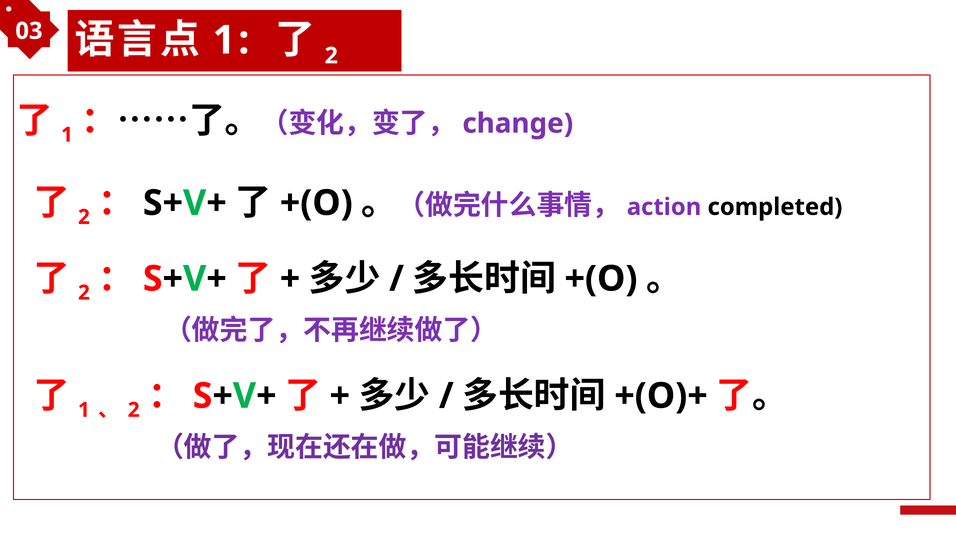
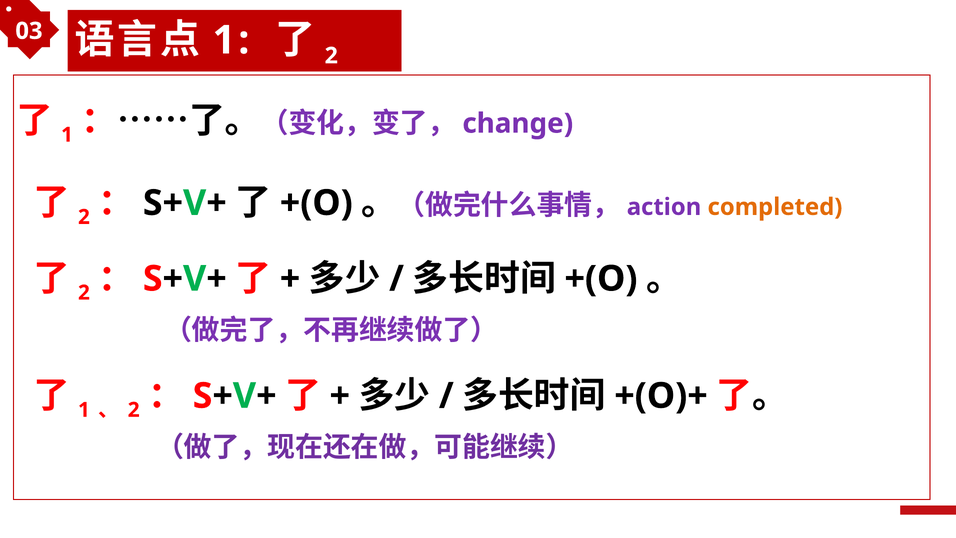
completed colour: black -> orange
